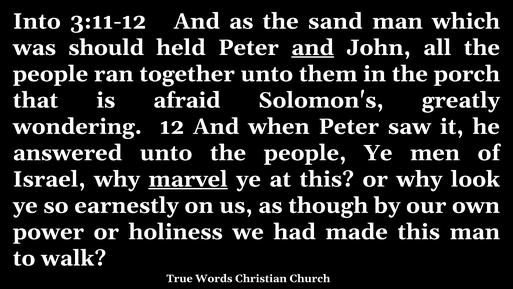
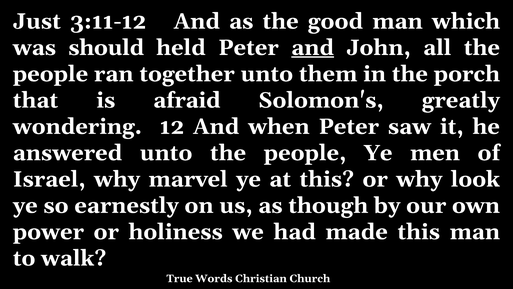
Into: Into -> Just
sand: sand -> good
marvel underline: present -> none
